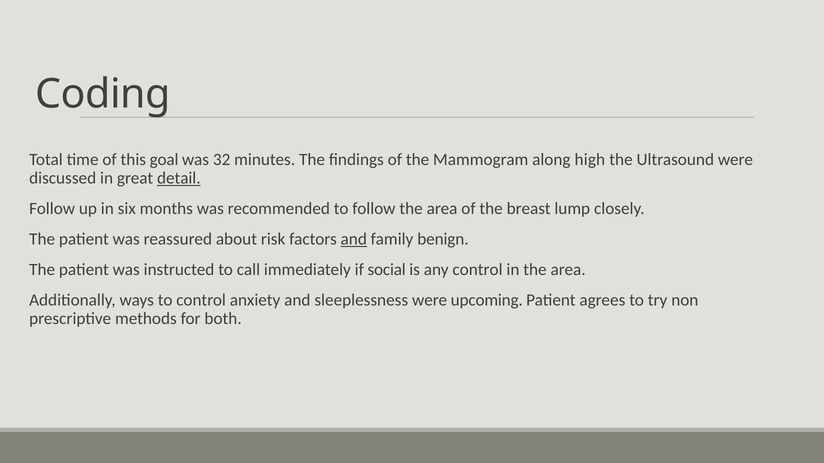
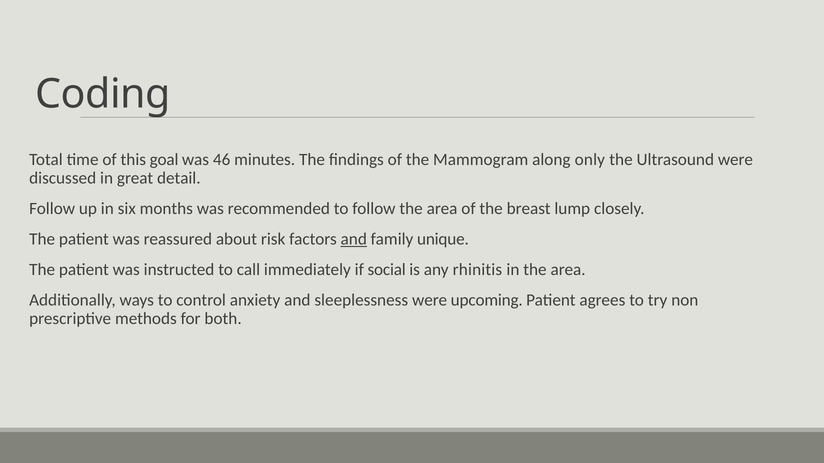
32: 32 -> 46
high: high -> only
detail underline: present -> none
benign: benign -> unique
any control: control -> rhinitis
